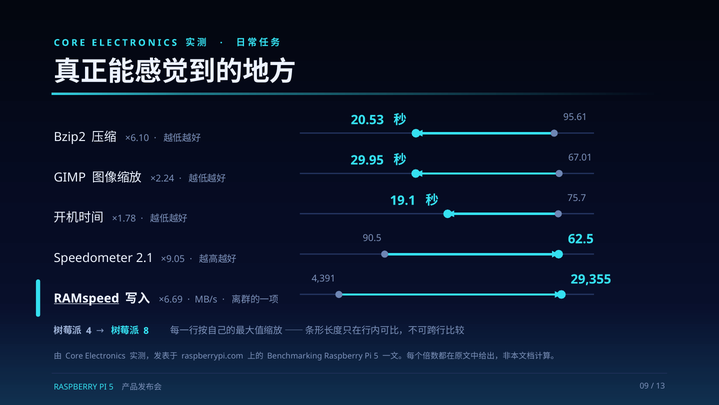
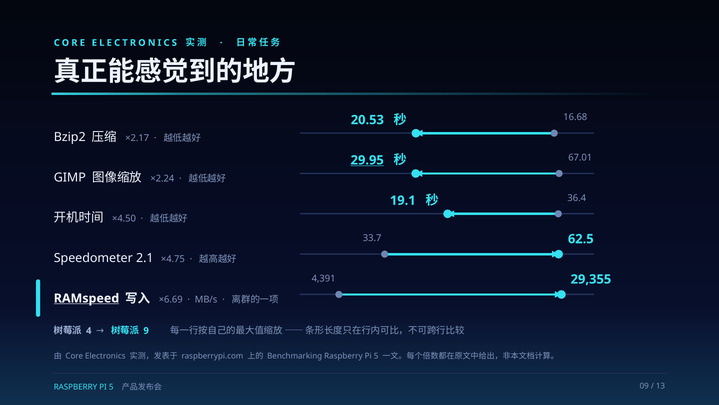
95.61: 95.61 -> 16.68
×6.10: ×6.10 -> ×2.17
29.95 underline: none -> present
75.7: 75.7 -> 36.4
×1.78: ×1.78 -> ×4.50
90.5: 90.5 -> 33.7
×9.05: ×9.05 -> ×4.75
8: 8 -> 9
